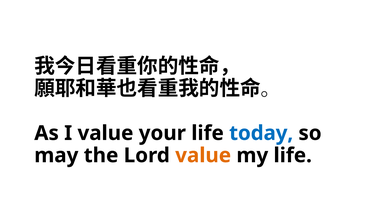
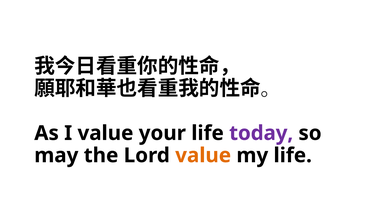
today colour: blue -> purple
